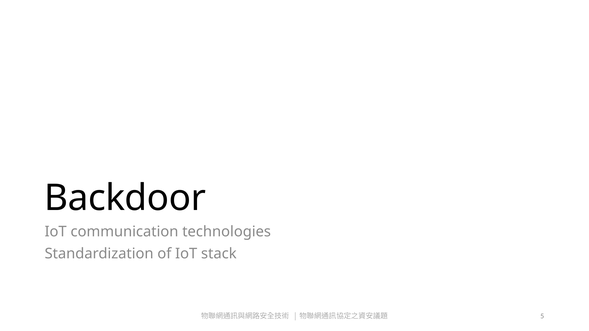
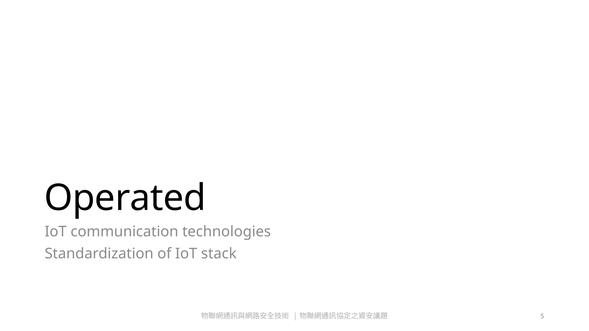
Backdoor: Backdoor -> Operated
